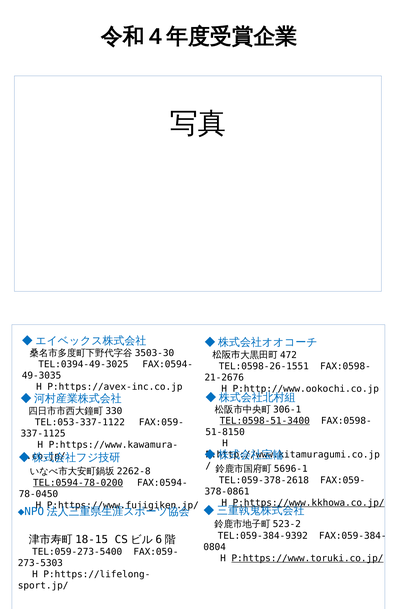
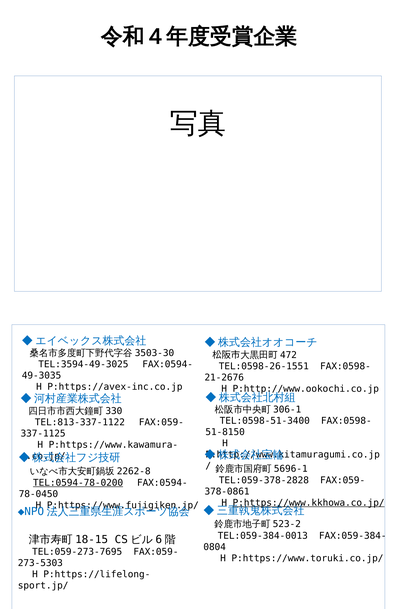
TEL:0394-49-3025: TEL:0394-49-3025 -> TEL:3594-49-3025
TEL:0598-51-3400 underline: present -> none
TEL:053-337-1122: TEL:053-337-1122 -> TEL:813-337-1122
TEL:059-378-2618: TEL:059-378-2618 -> TEL:059-378-2828
TEL:059-384-9392: TEL:059-384-9392 -> TEL:059-384-0013
TEL:059-273-5400: TEL:059-273-5400 -> TEL:059-273-7695
P:https://www.toruki.co.jp/ underline: present -> none
